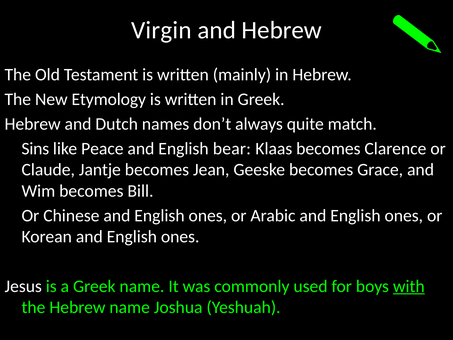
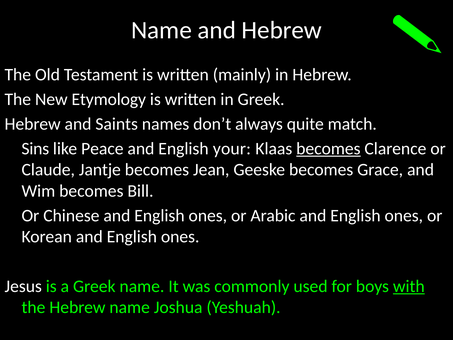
Virgin at (161, 30): Virgin -> Name
Dutch: Dutch -> Saints
bear: bear -> your
becomes at (328, 149) underline: none -> present
